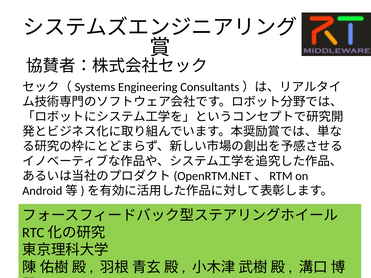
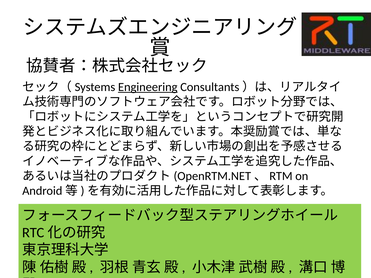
Engineering underline: none -> present
